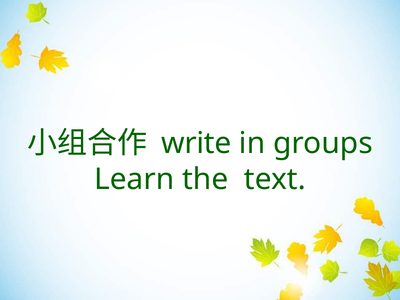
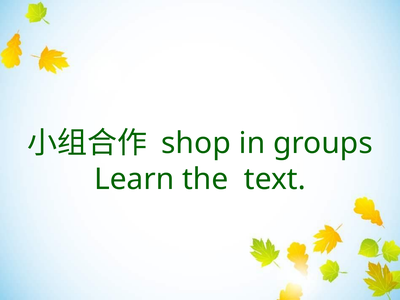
write: write -> shop
